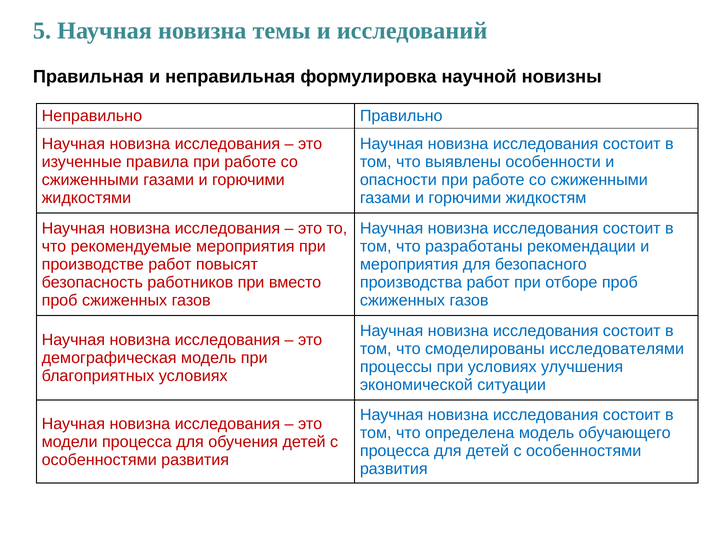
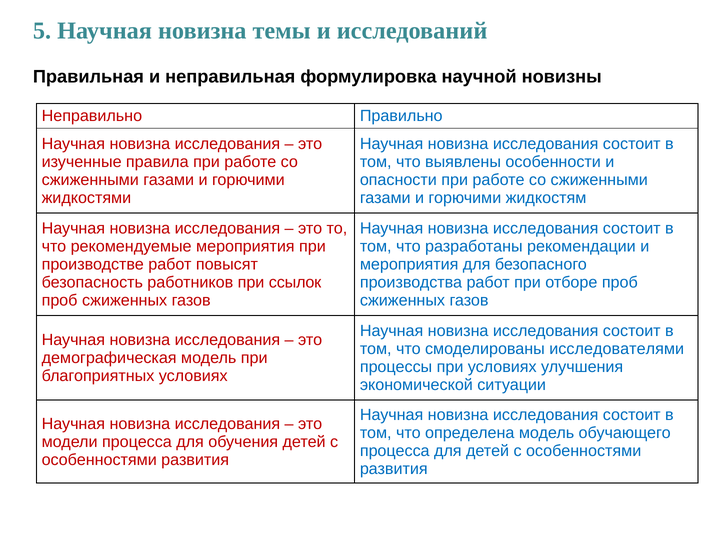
вместо: вместо -> ссылок
